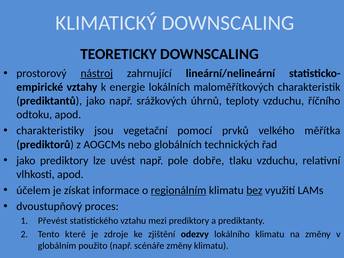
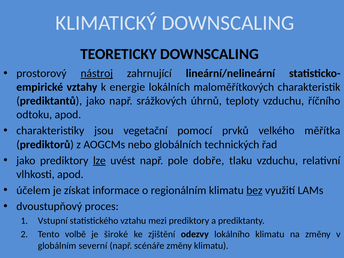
lze underline: none -> present
regionálním underline: present -> none
Převést: Převést -> Vstupní
které: které -> volbě
zdroje: zdroje -> široké
použito: použito -> severní
